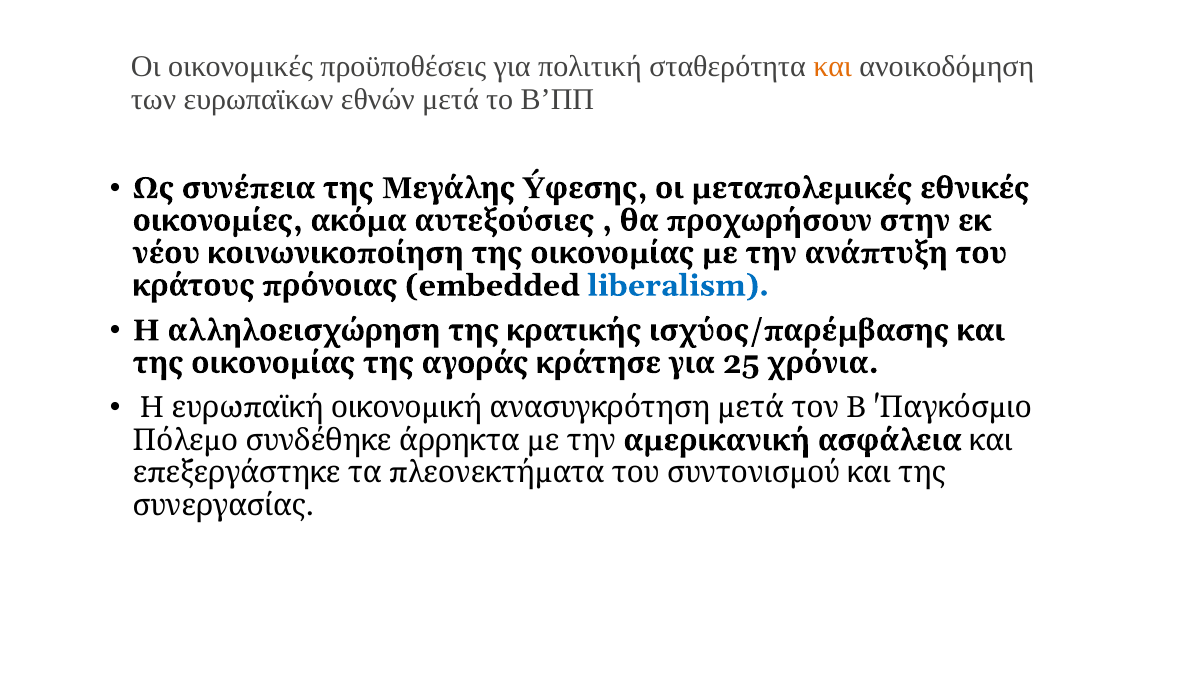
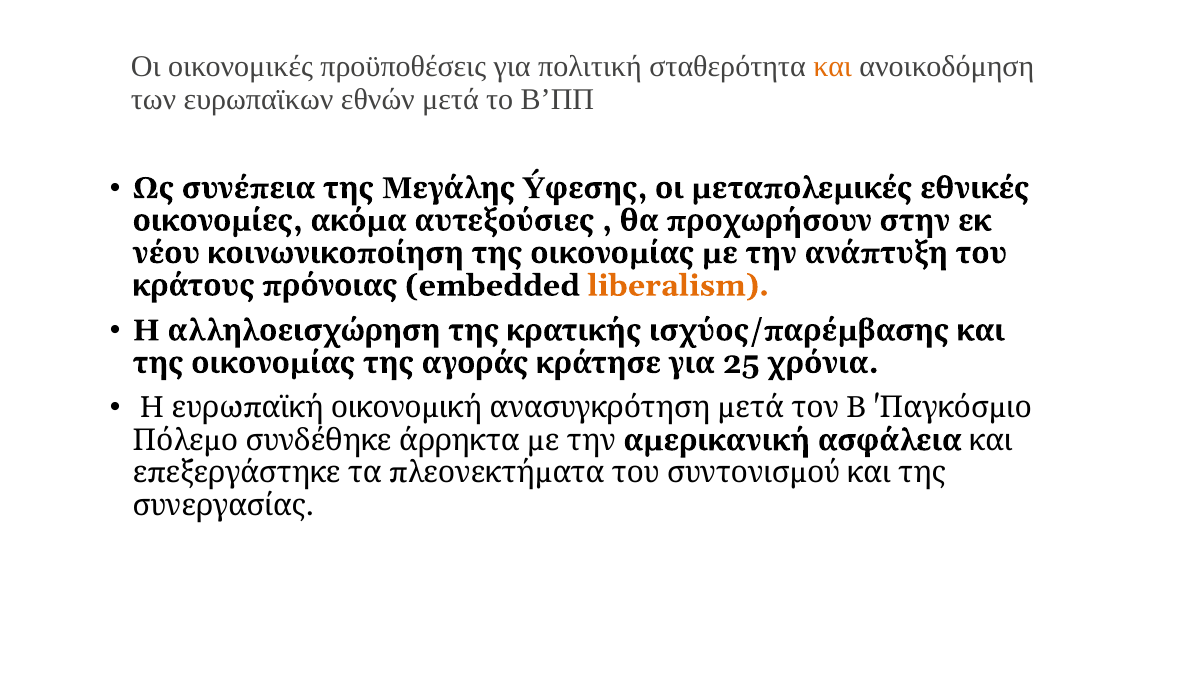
liberalism colour: blue -> orange
